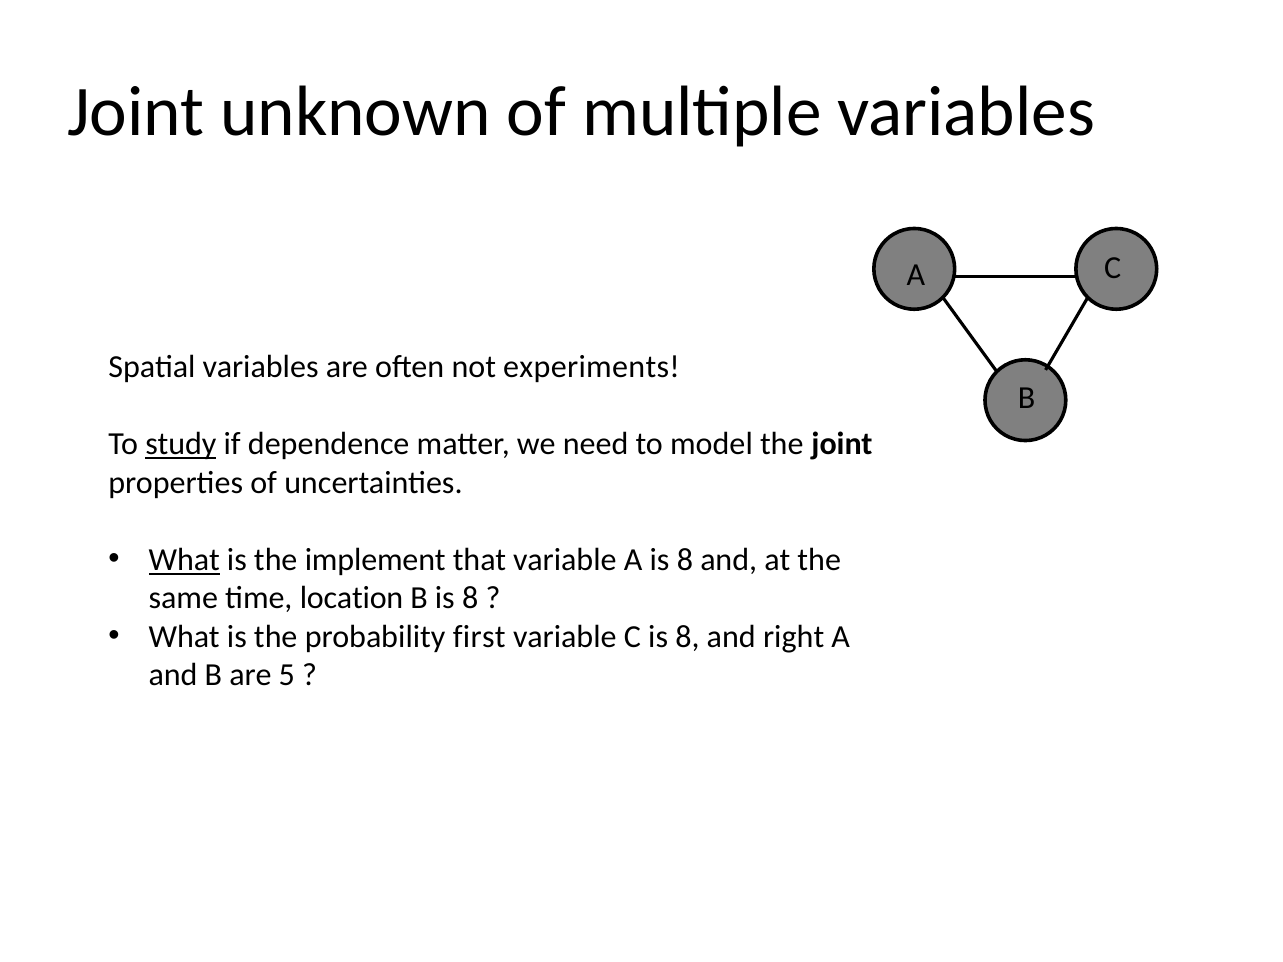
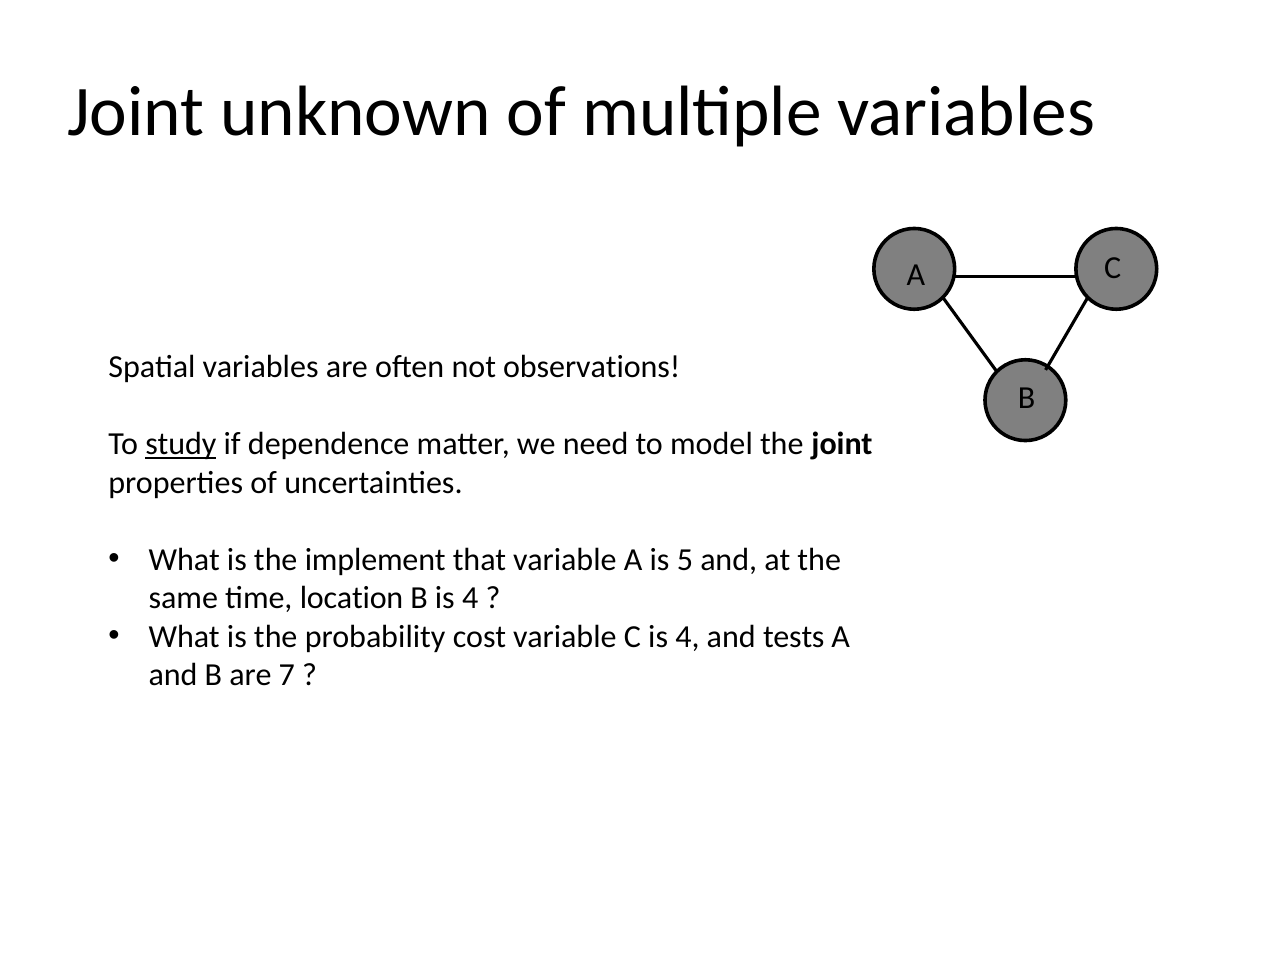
experiments: experiments -> observations
What at (184, 560) underline: present -> none
A is 8: 8 -> 5
B is 8: 8 -> 4
first: first -> cost
C is 8: 8 -> 4
right: right -> tests
5: 5 -> 7
